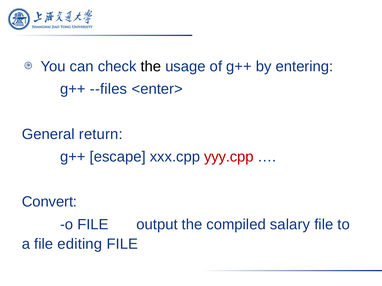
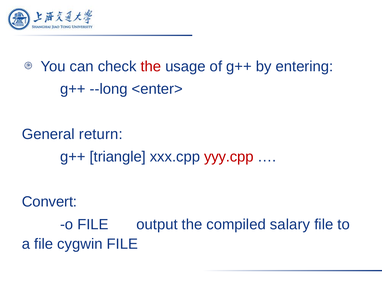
the at (151, 67) colour: black -> red
--files: --files -> --long
escape: escape -> triangle
editing: editing -> cygwin
